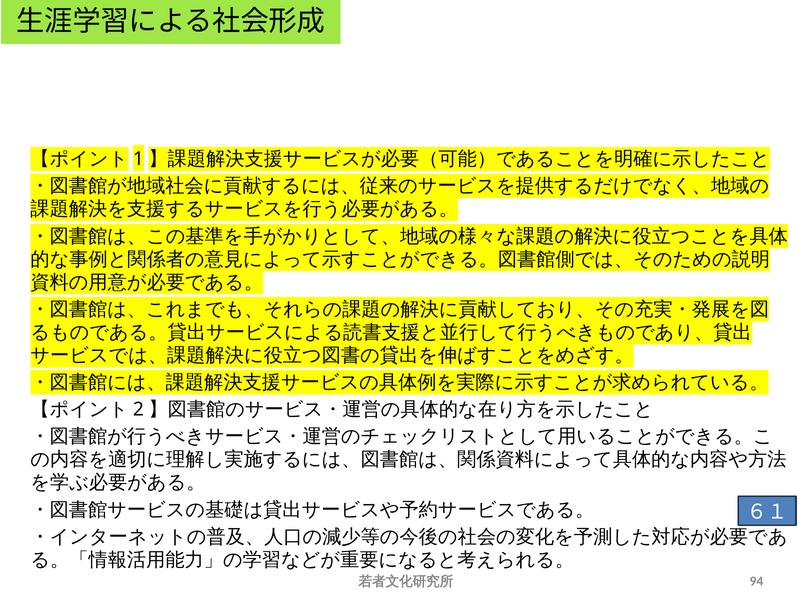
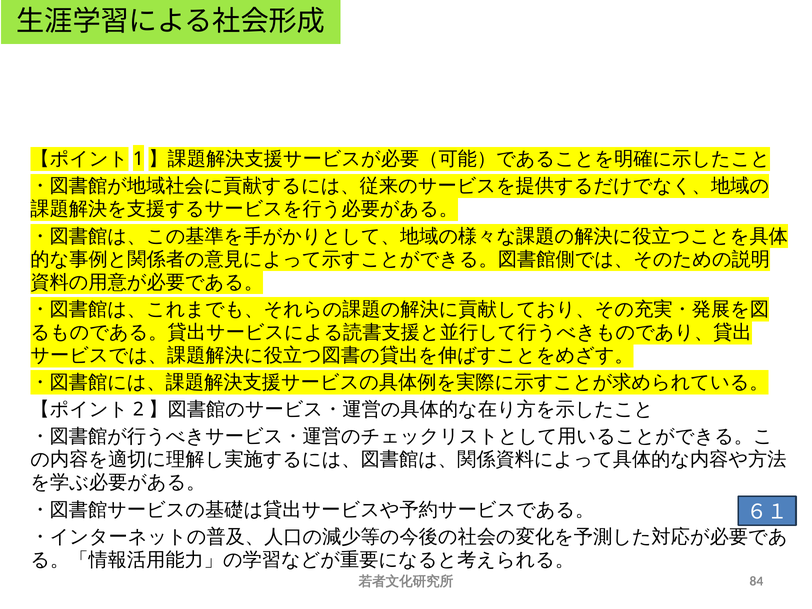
94: 94 -> 84
